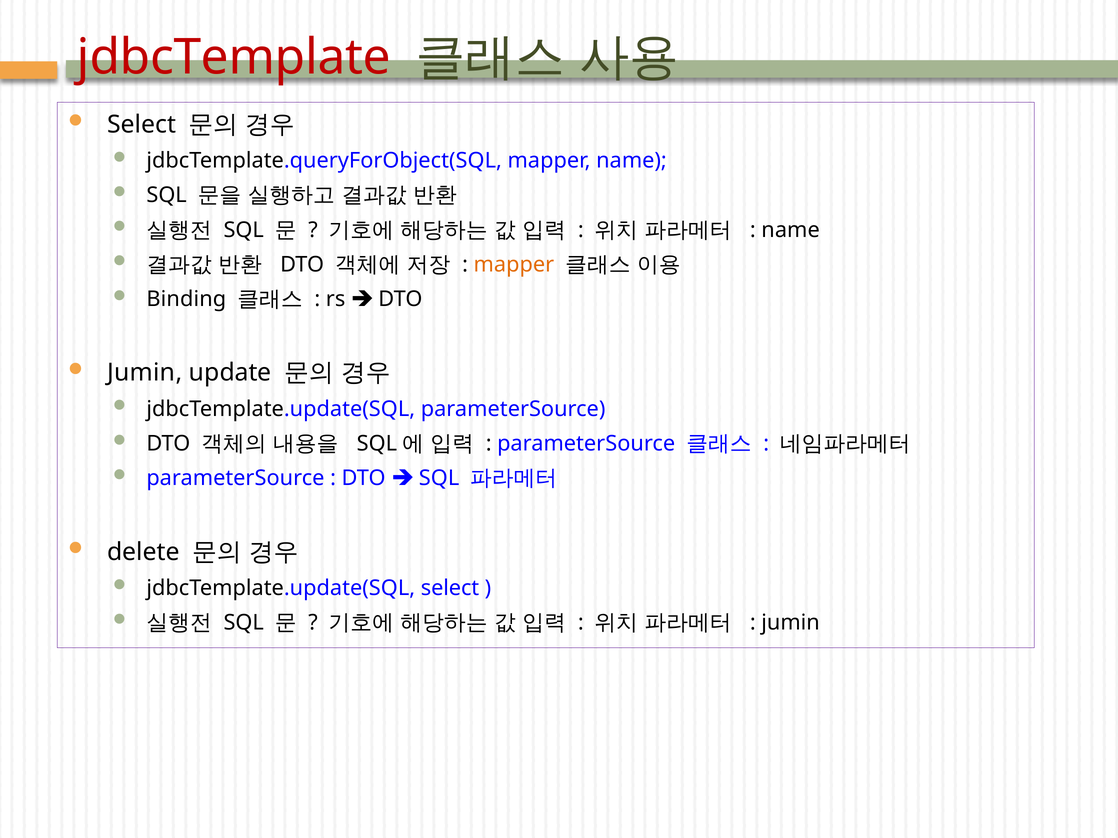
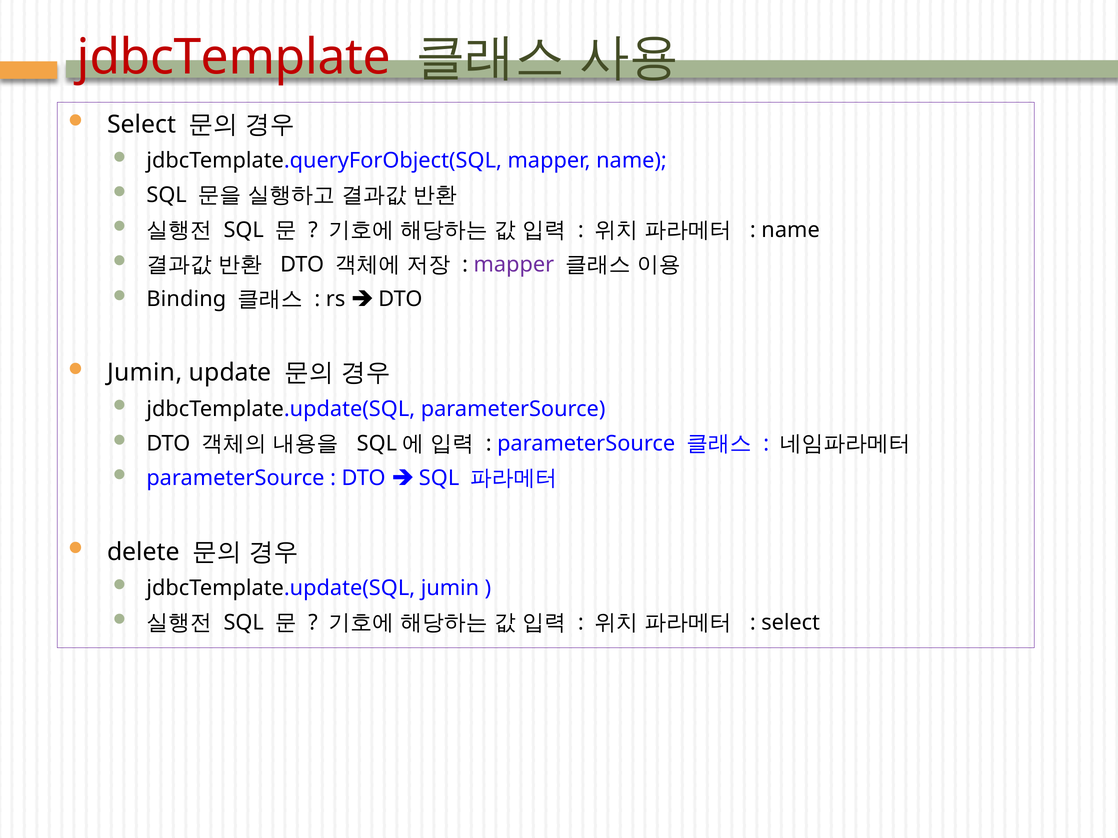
mapper at (514, 265) colour: orange -> purple
jdbcTemplate.update(SQL select: select -> jumin
jumin at (791, 623): jumin -> select
